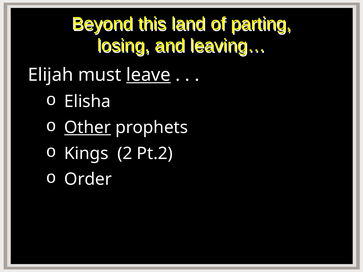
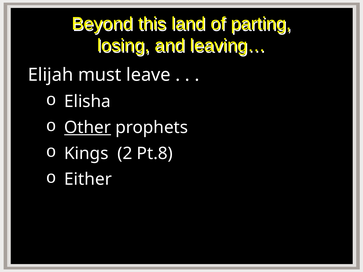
leave underline: present -> none
Pt.2: Pt.2 -> Pt.8
Order: Order -> Either
